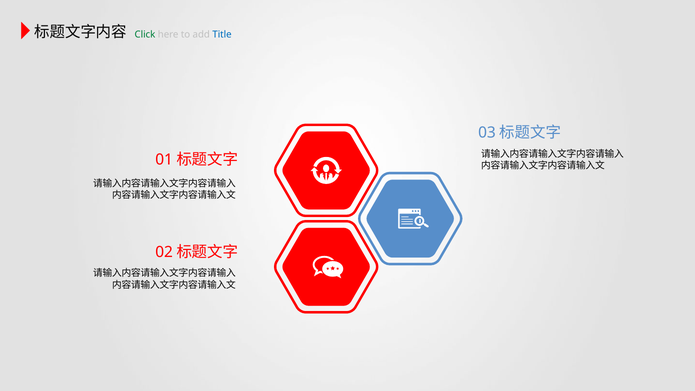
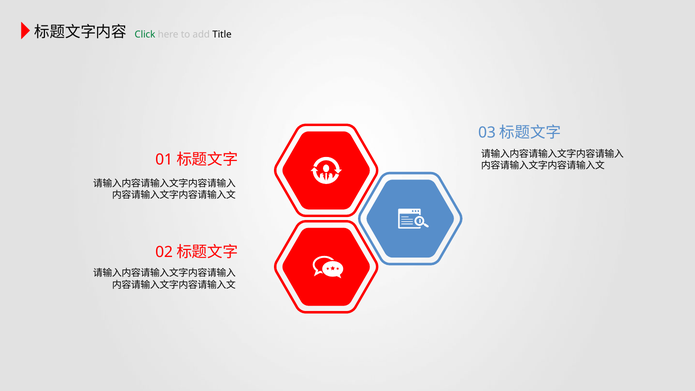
Title colour: blue -> black
